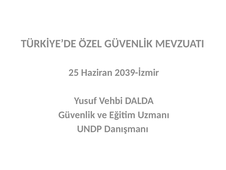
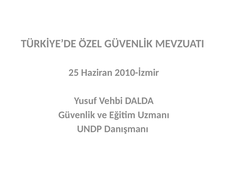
2039-İzmir: 2039-İzmir -> 2010-İzmir
